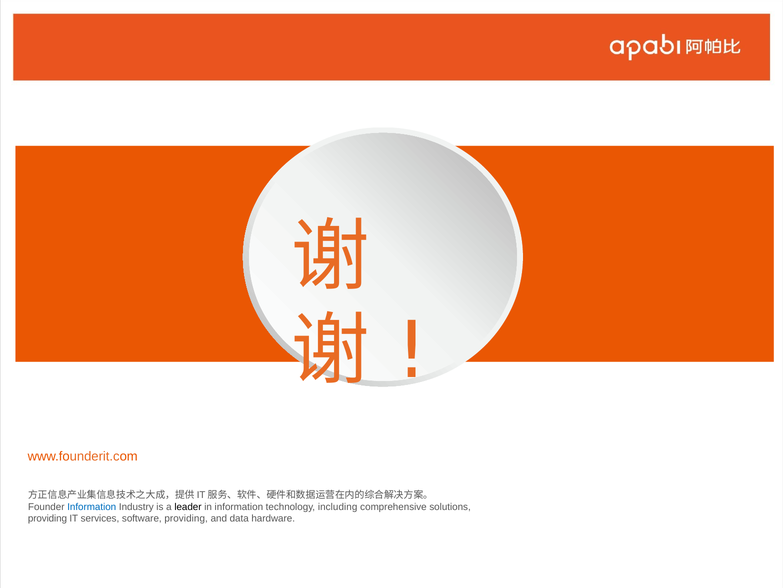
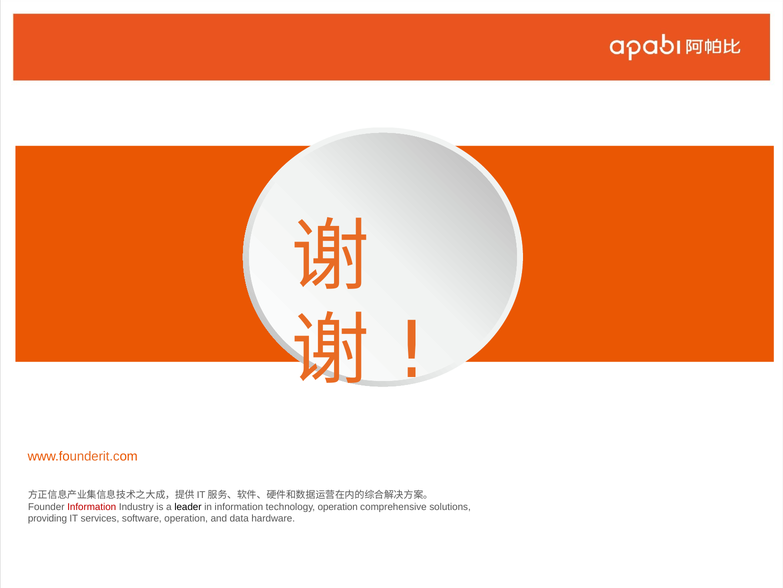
Information at (92, 506) colour: blue -> red
technology including: including -> operation
software providing: providing -> operation
